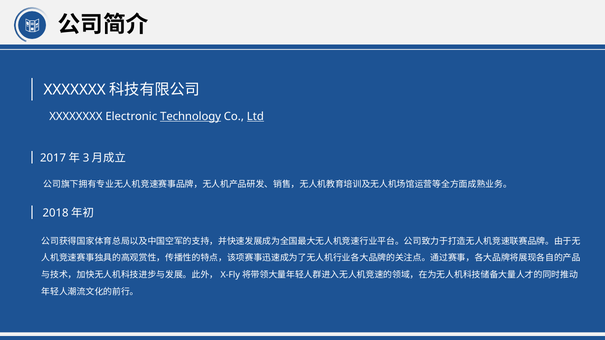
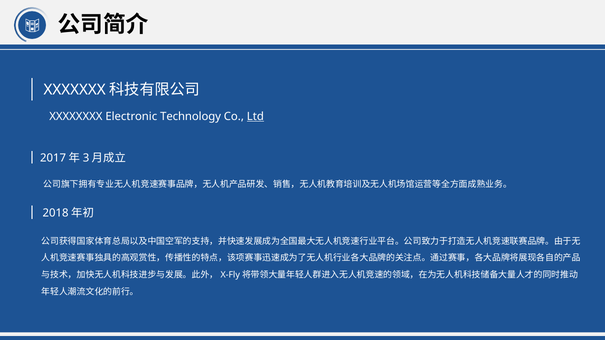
Technology underline: present -> none
